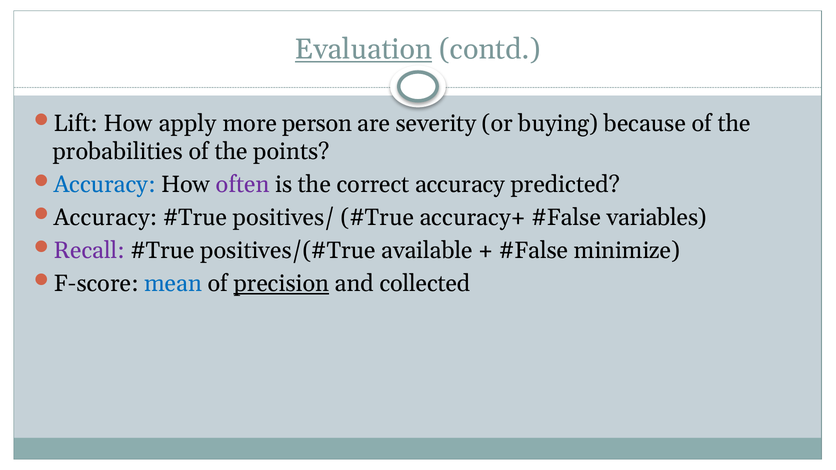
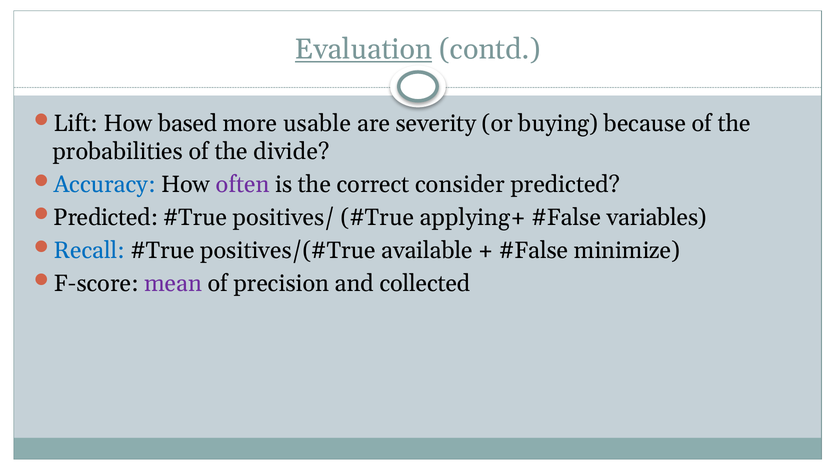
apply: apply -> based
person: person -> usable
points: points -> divide
correct accuracy: accuracy -> consider
Accuracy at (105, 218): Accuracy -> Predicted
accuracy+: accuracy+ -> applying+
Recall colour: purple -> blue
mean colour: blue -> purple
precision underline: present -> none
